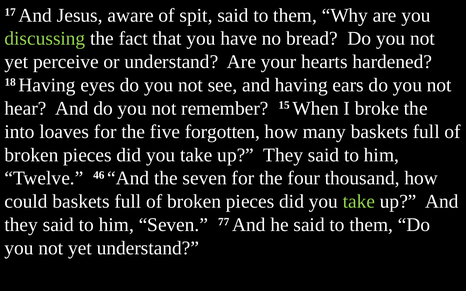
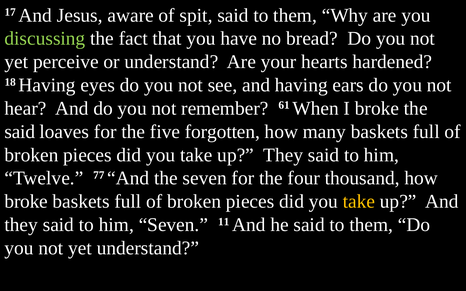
15: 15 -> 61
into at (20, 132): into -> said
46: 46 -> 77
could at (26, 202): could -> broke
take at (359, 202) colour: light green -> yellow
77: 77 -> 11
